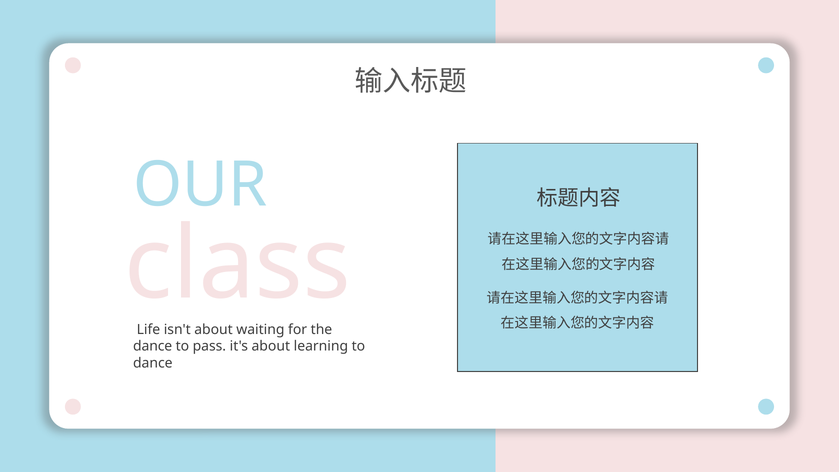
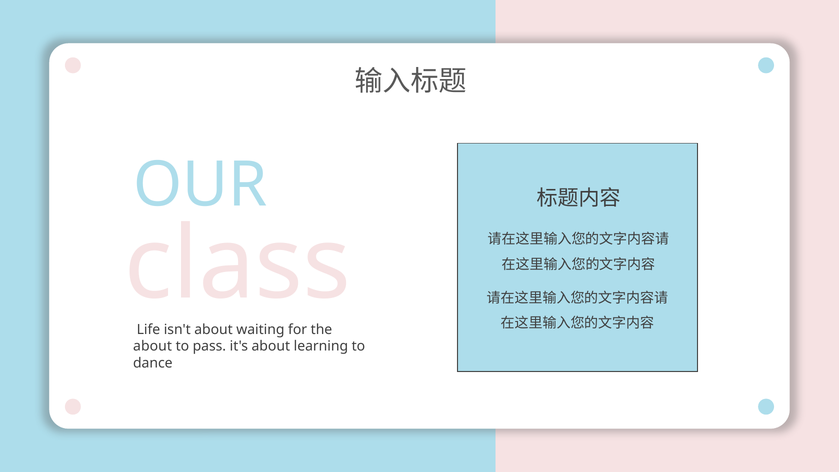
dance at (153, 346): dance -> about
